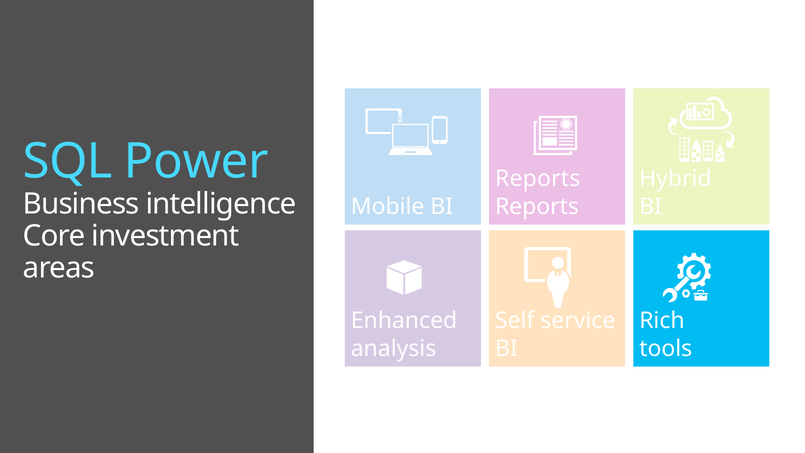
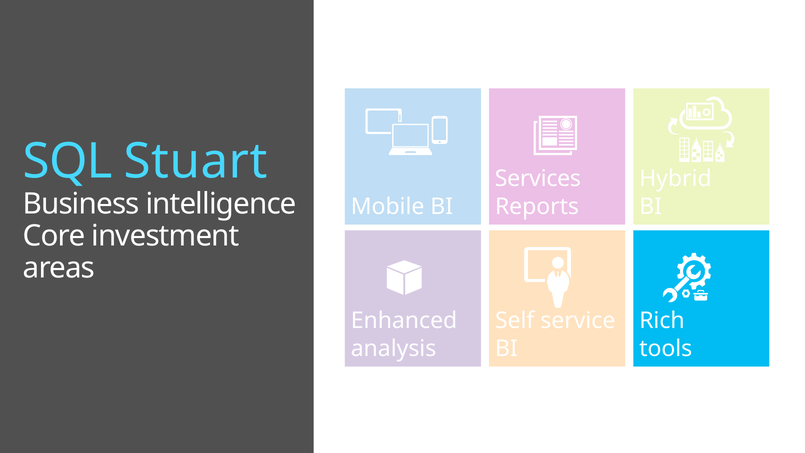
Power: Power -> Stuart
Reports at (538, 179): Reports -> Services
